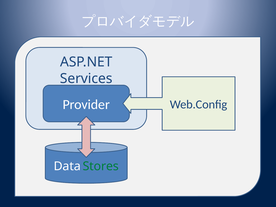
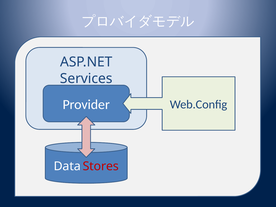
Stores colour: green -> red
